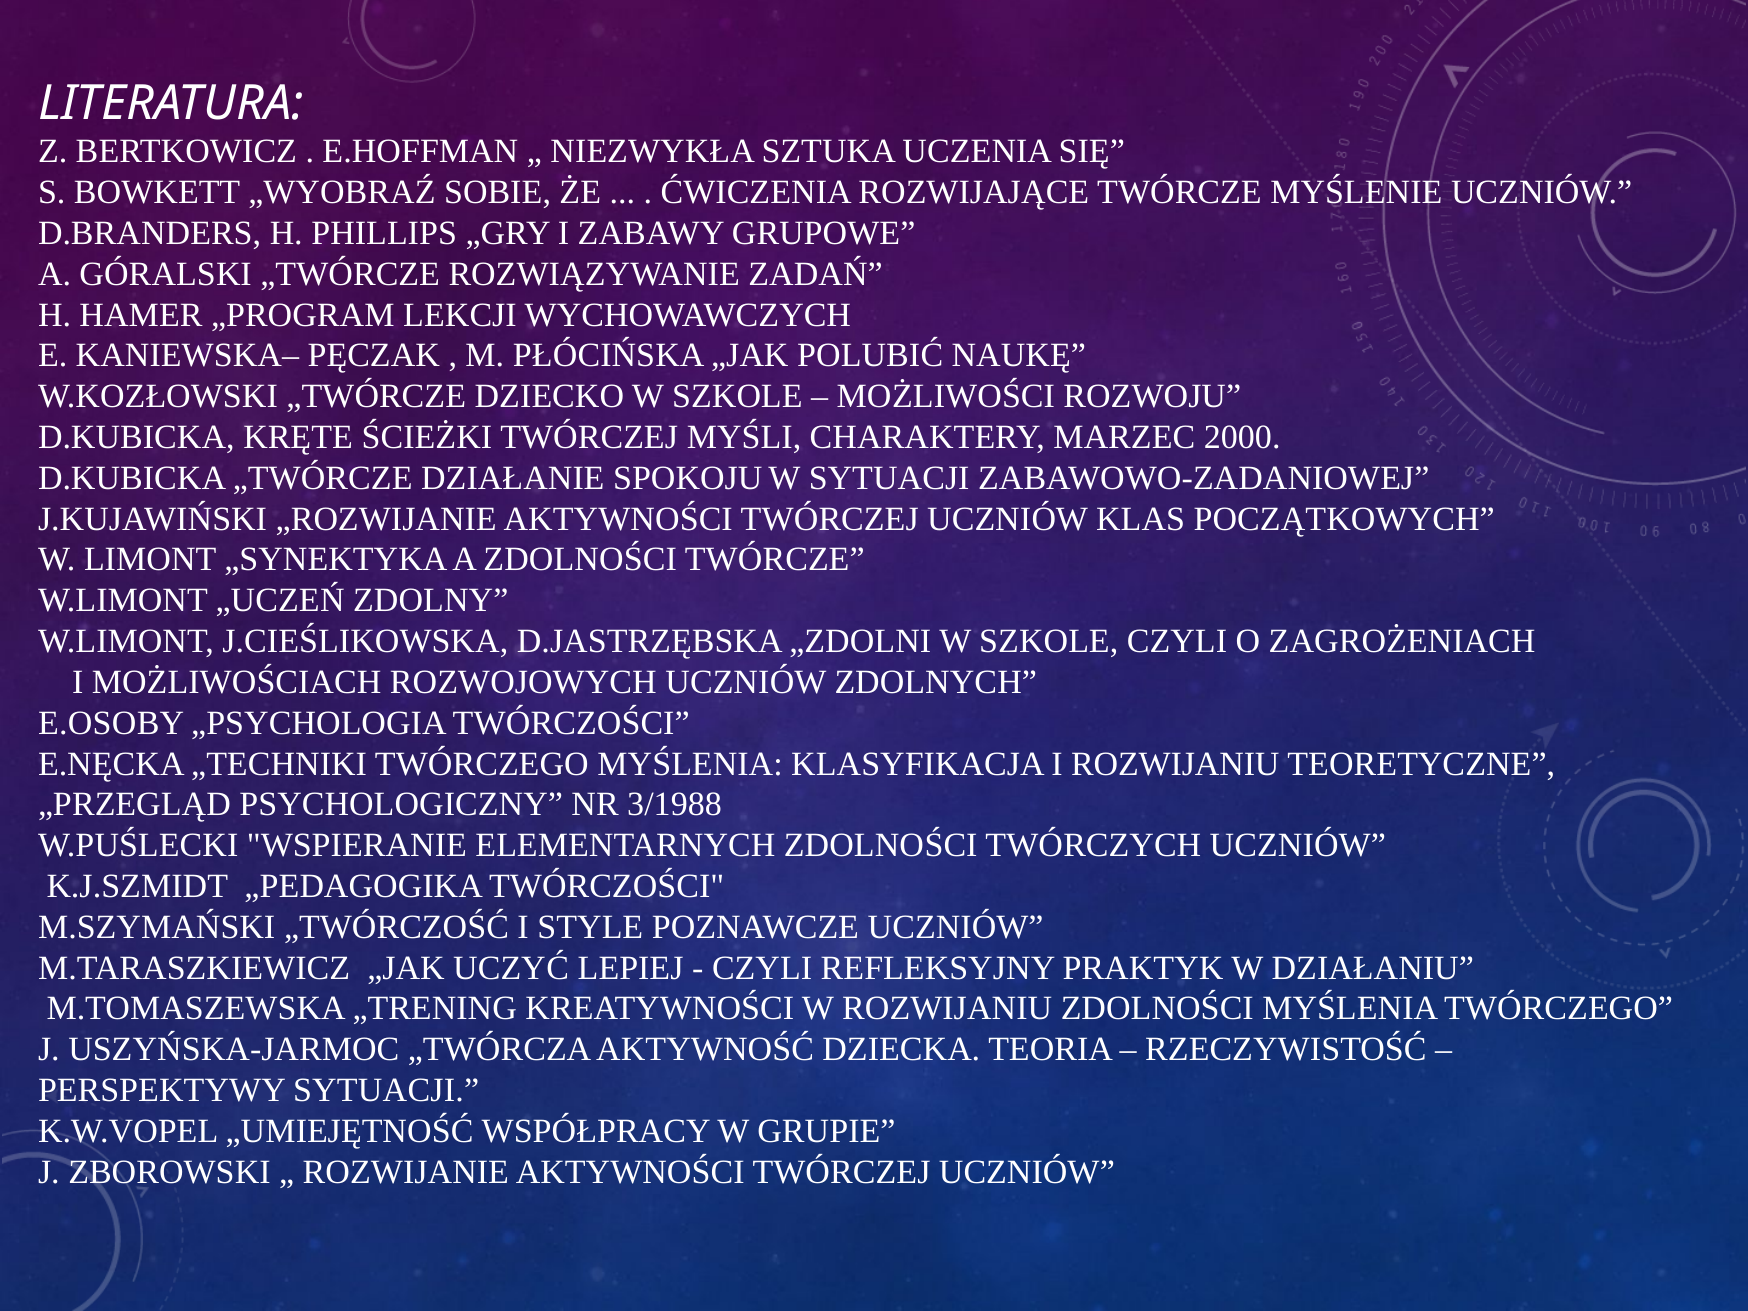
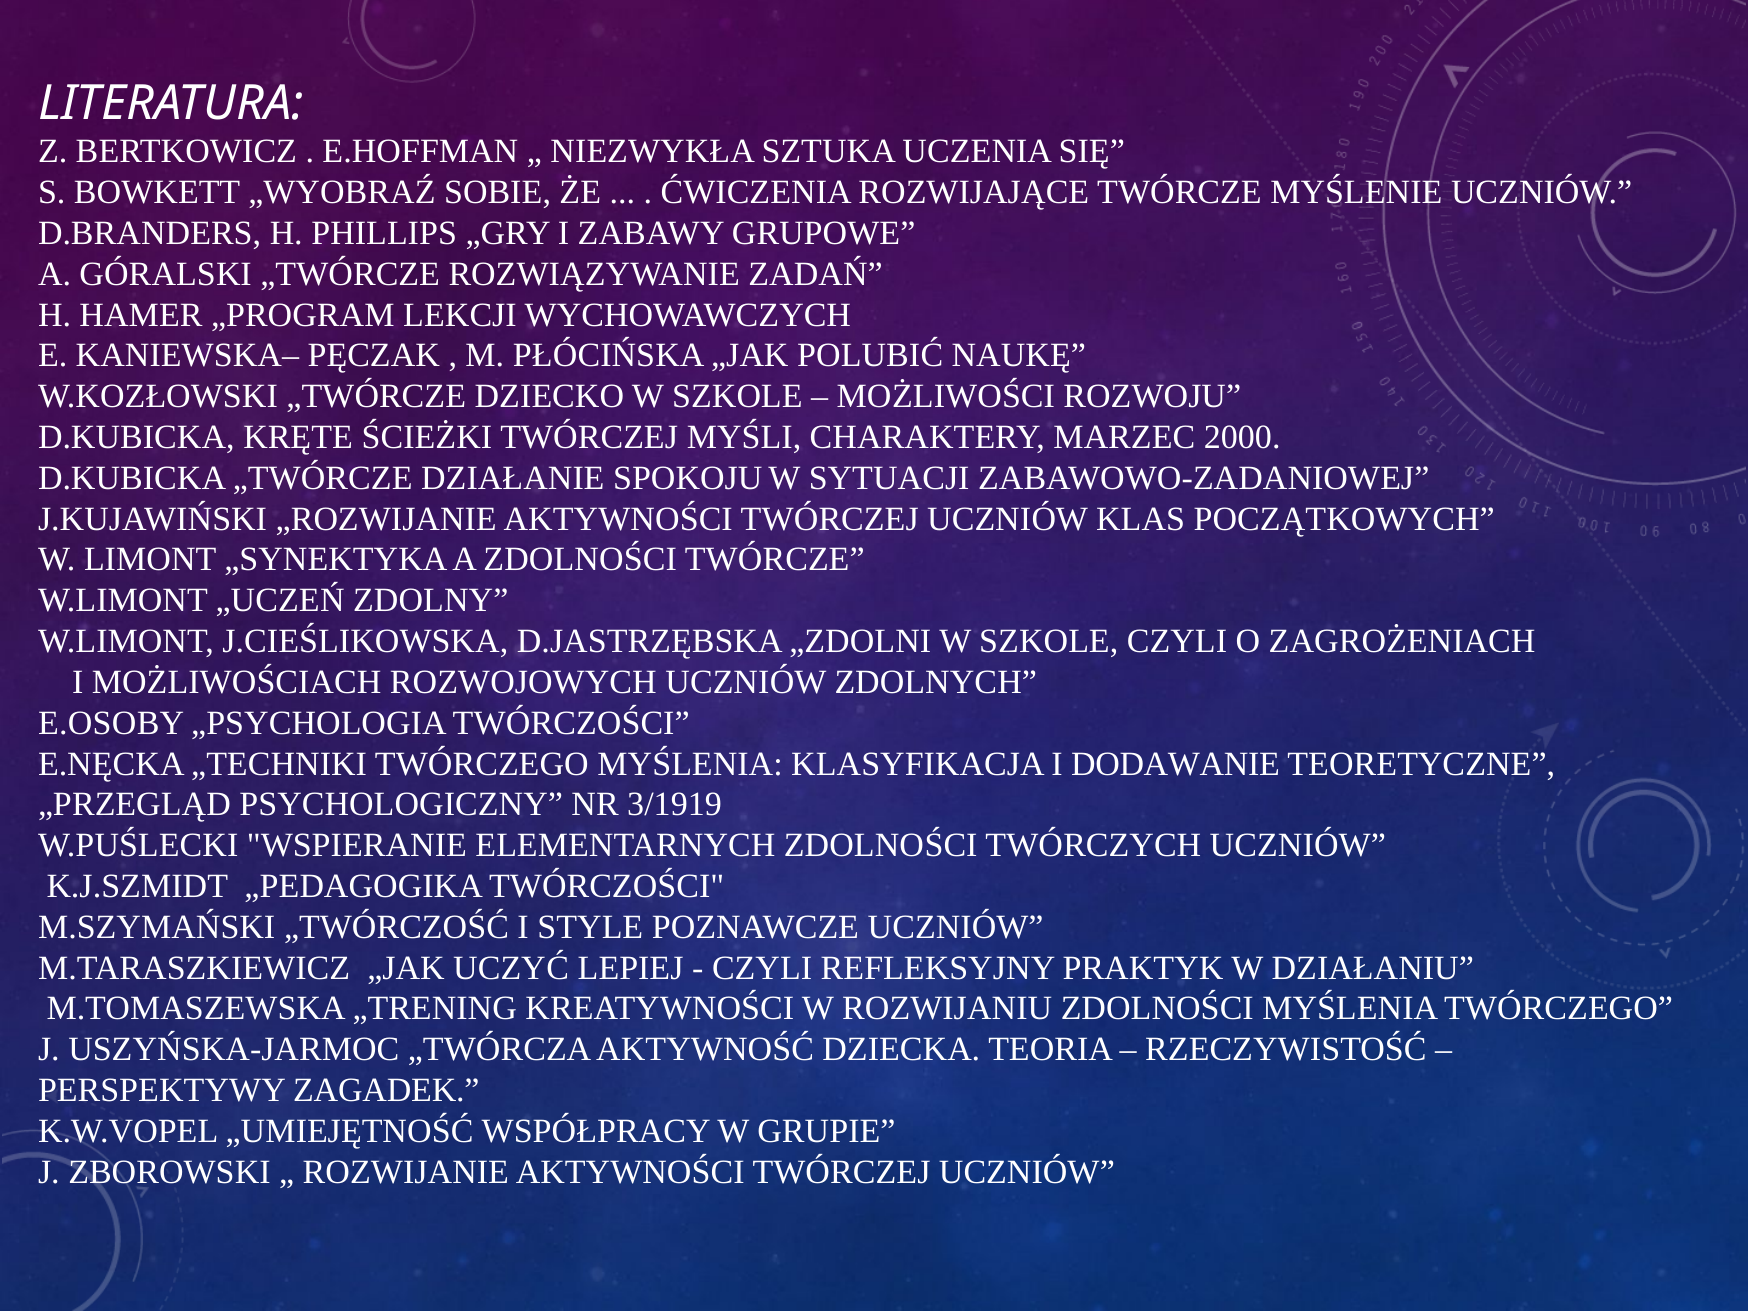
I ROZWIJANIU: ROZWIJANIU -> DODAWANIE
3/1988: 3/1988 -> 3/1919
PERSPEKTYWY SYTUACJI: SYTUACJI -> ZAGADEK
